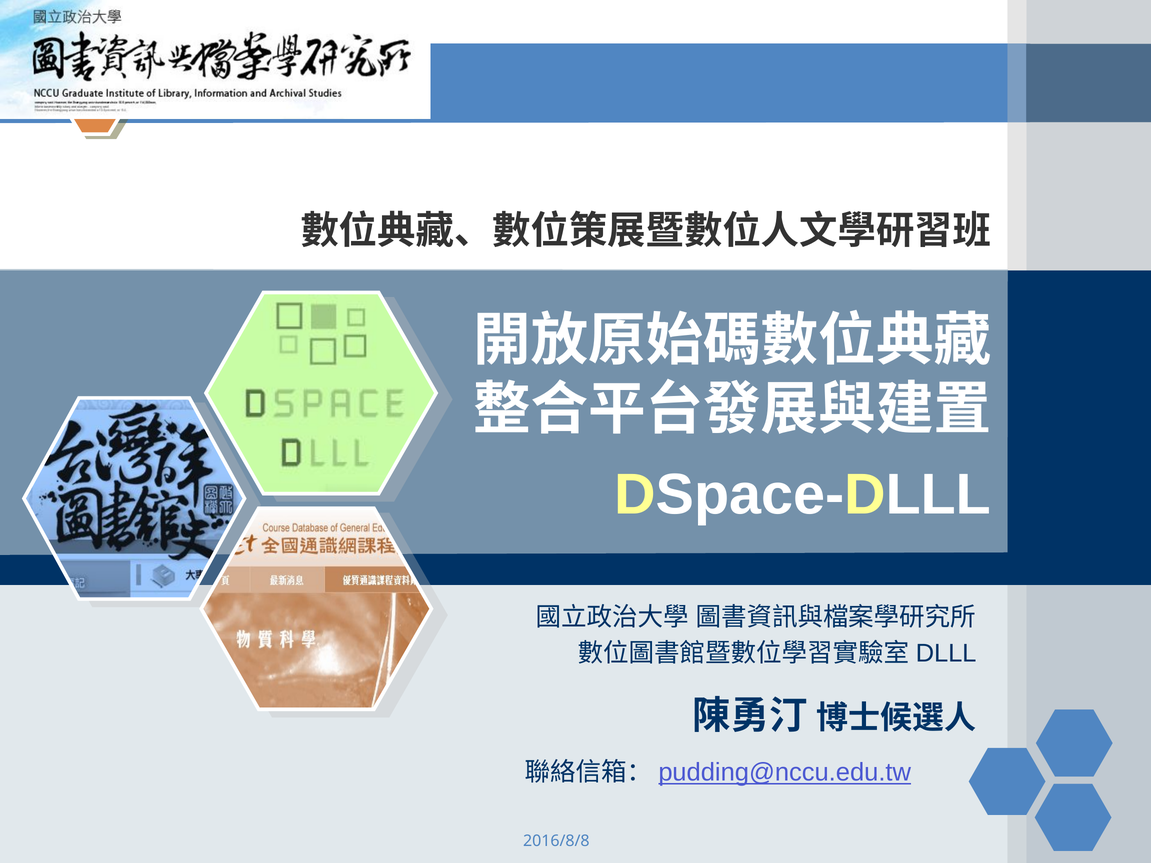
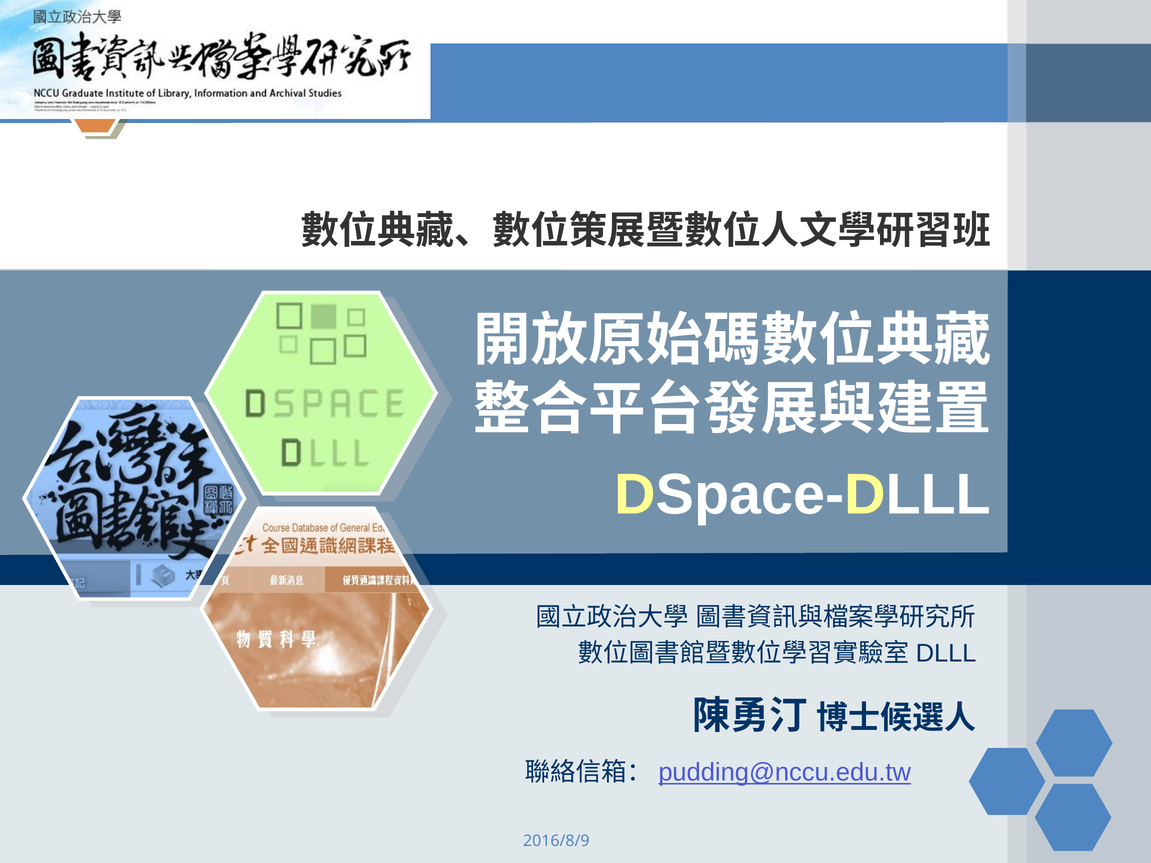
2016/8/8: 2016/8/8 -> 2016/8/9
